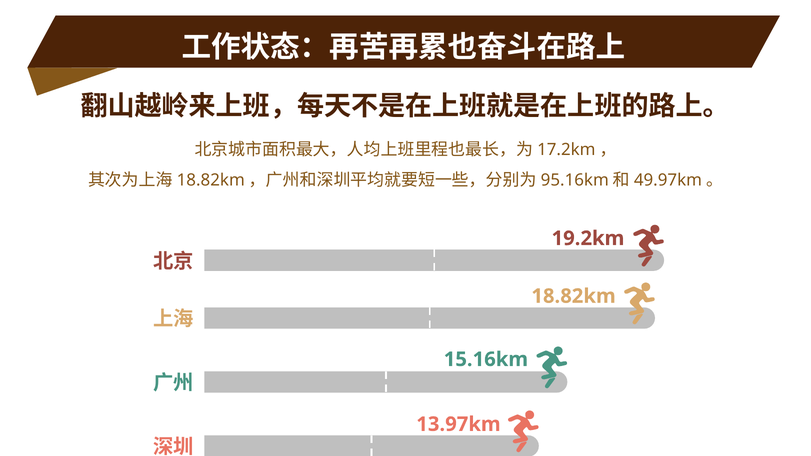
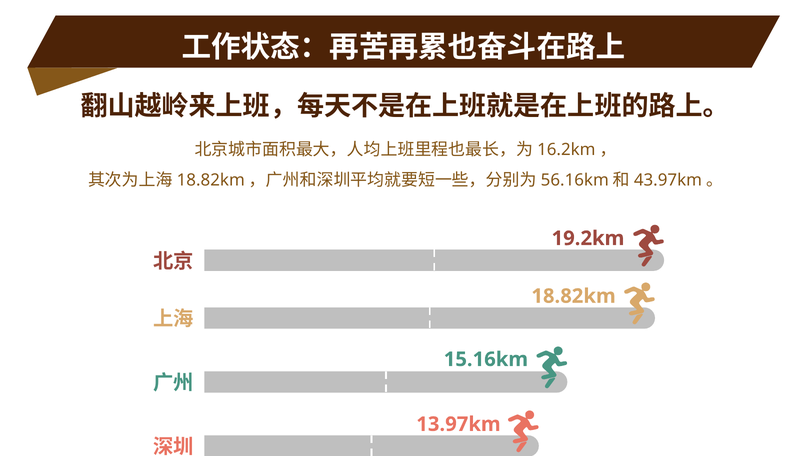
17.2km: 17.2km -> 16.2km
95.16km: 95.16km -> 56.16km
49.97km: 49.97km -> 43.97km
